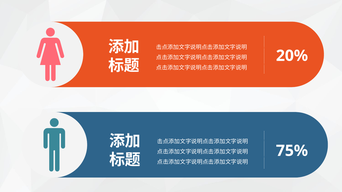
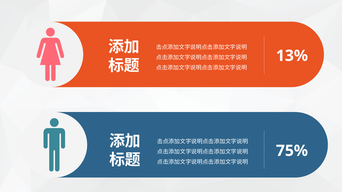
20%: 20% -> 13%
